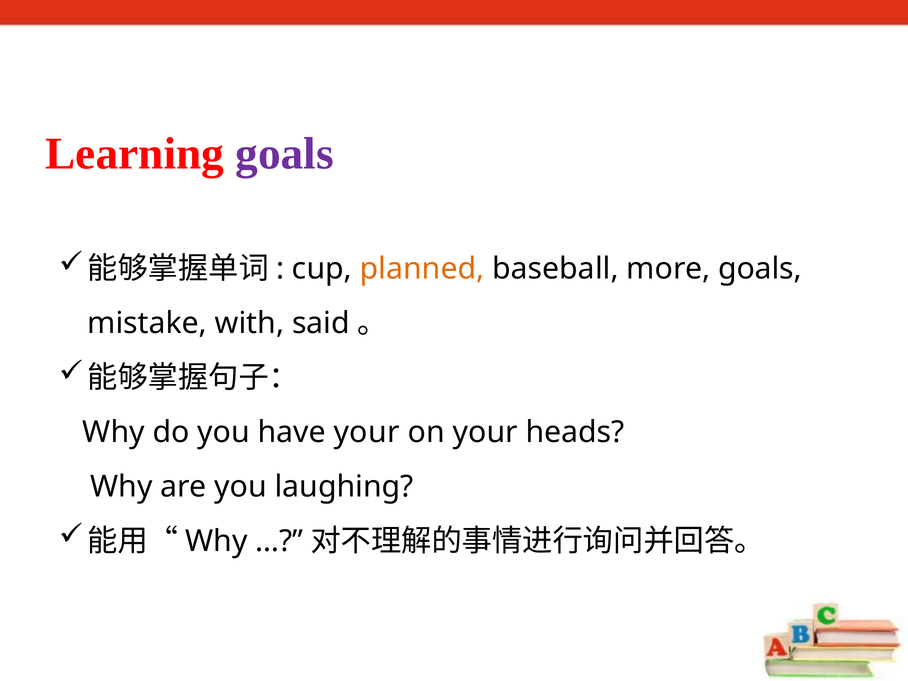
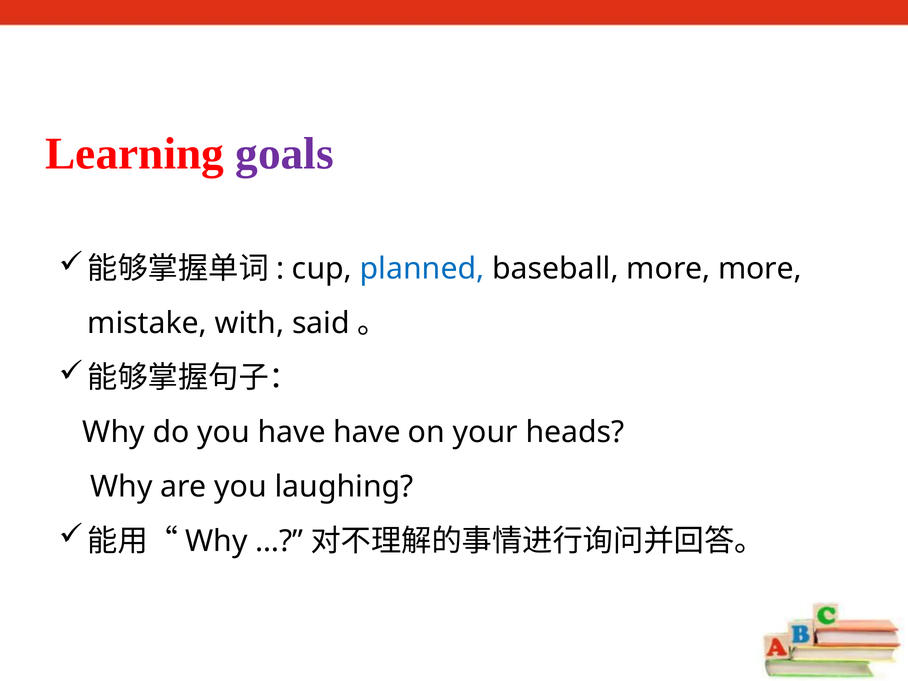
planned colour: orange -> blue
more goals: goals -> more
have your: your -> have
